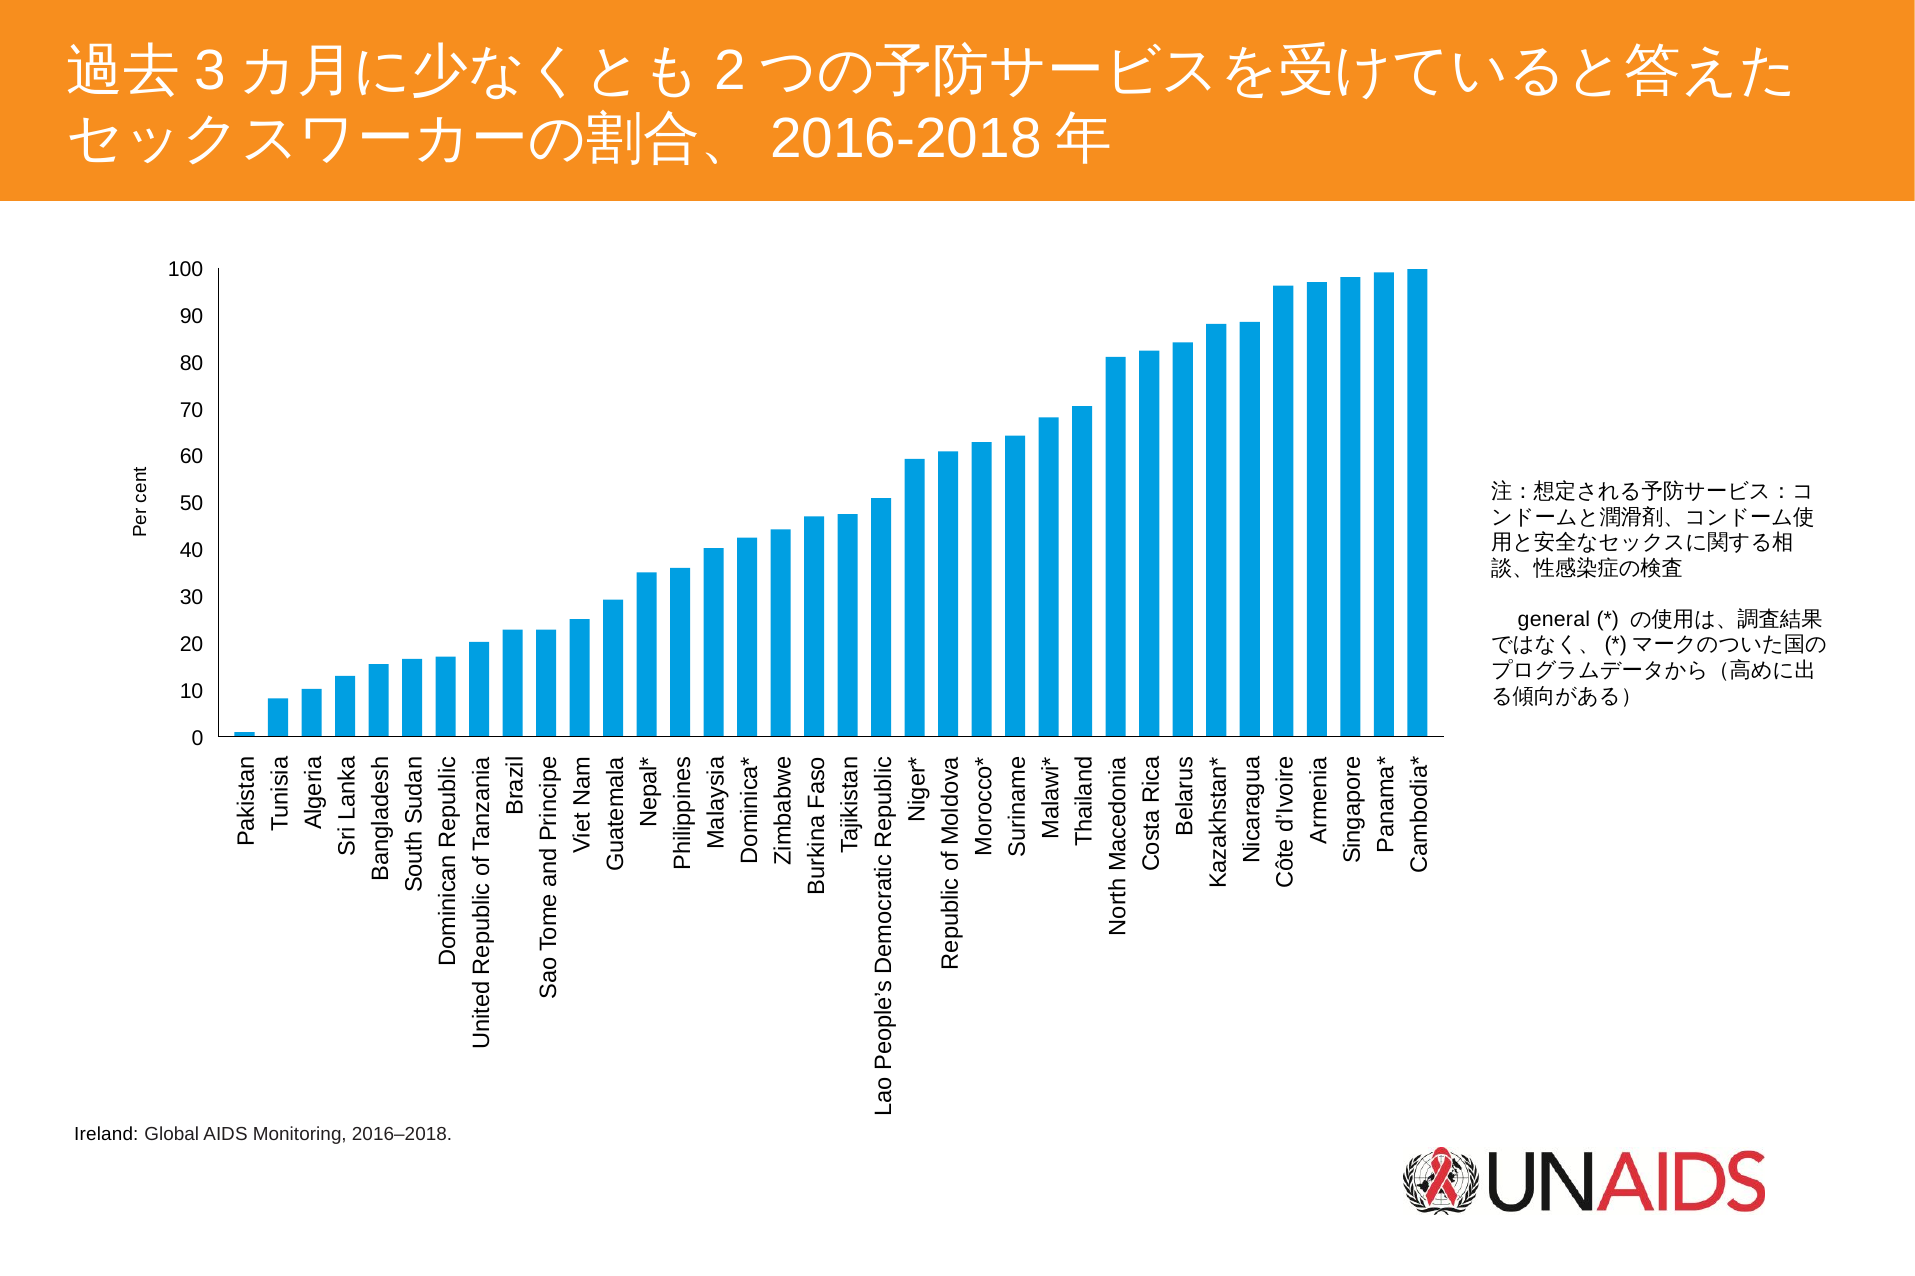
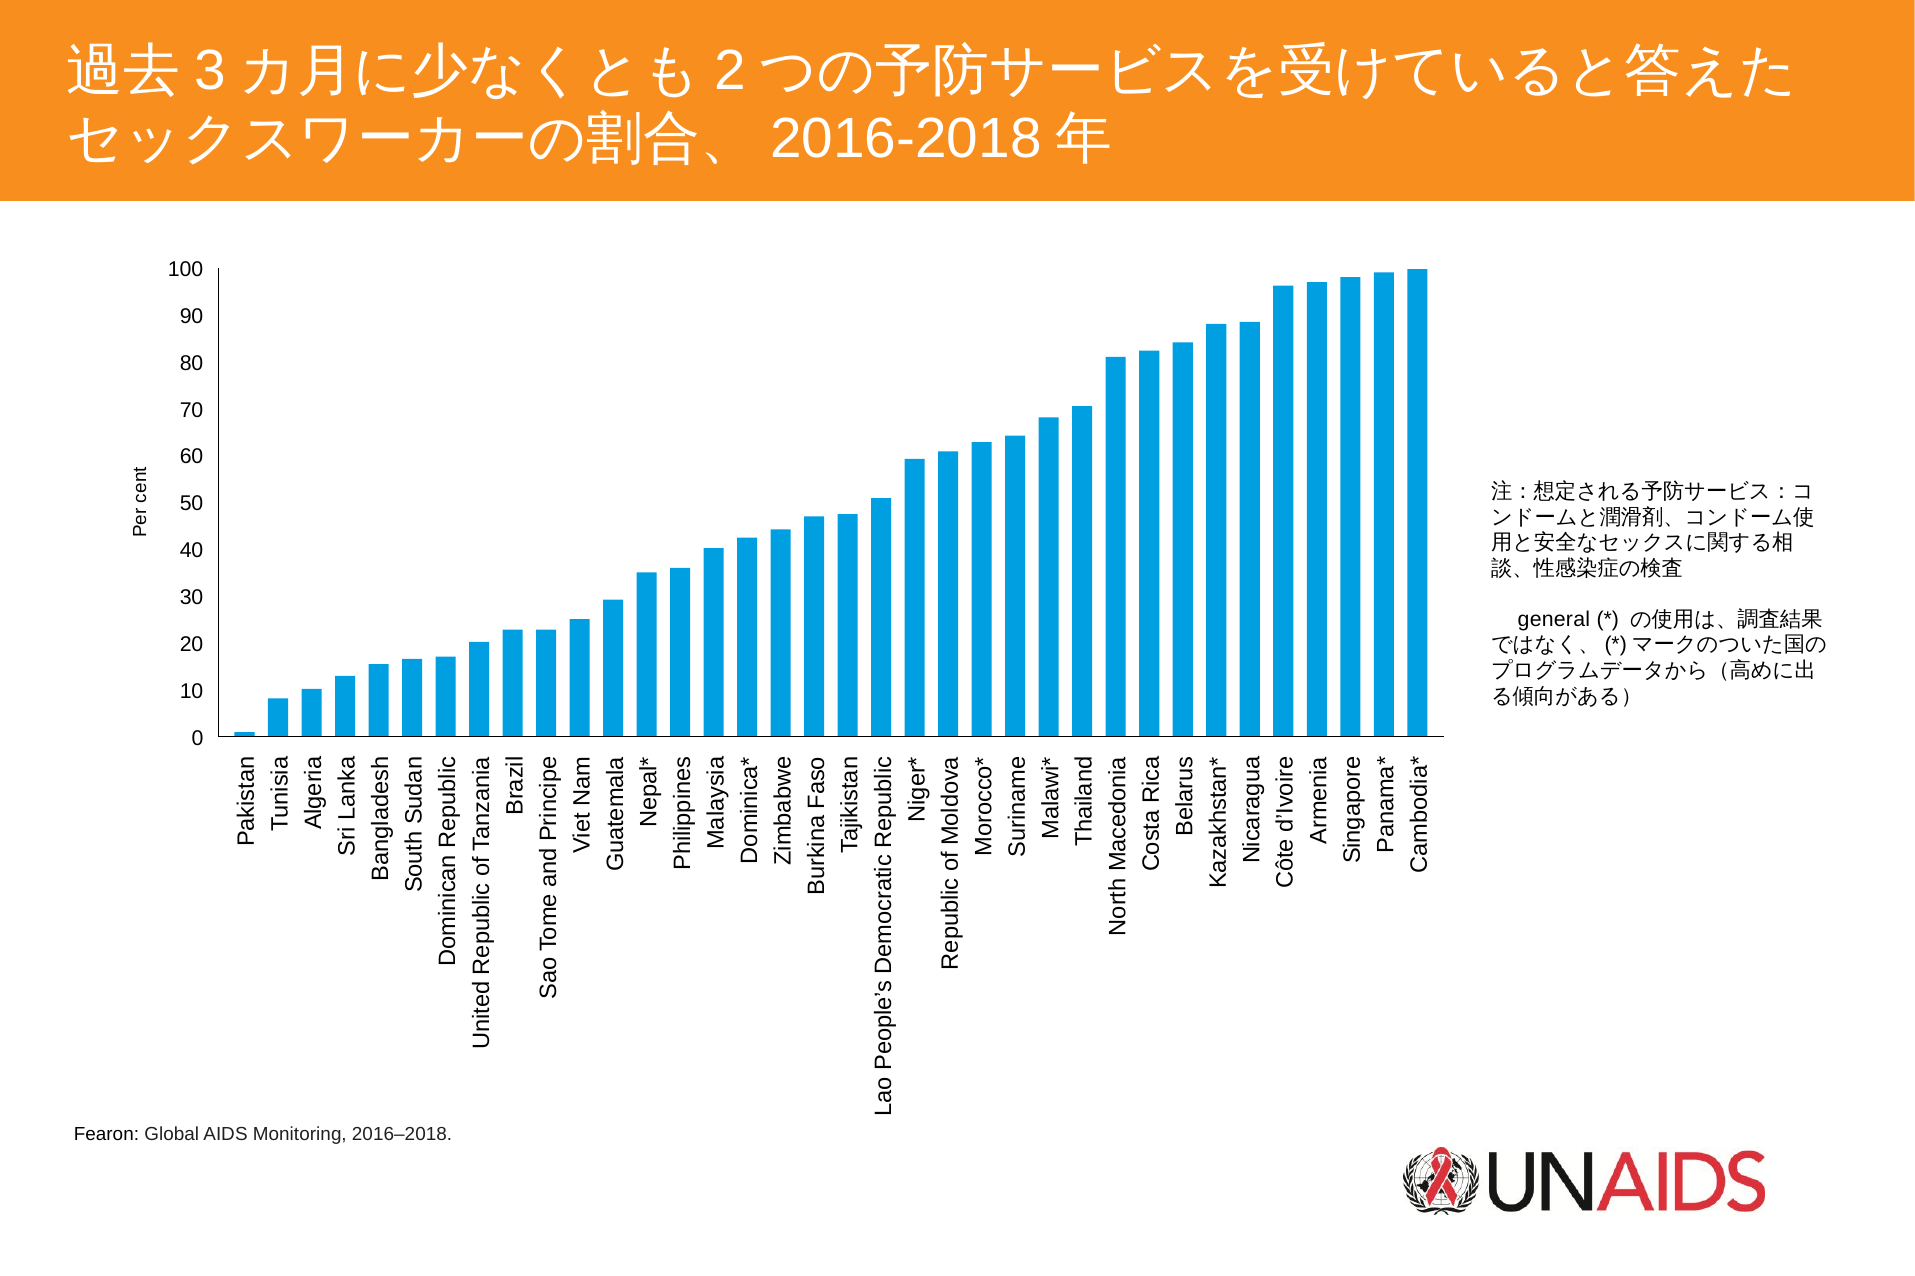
Ireland: Ireland -> Fearon
